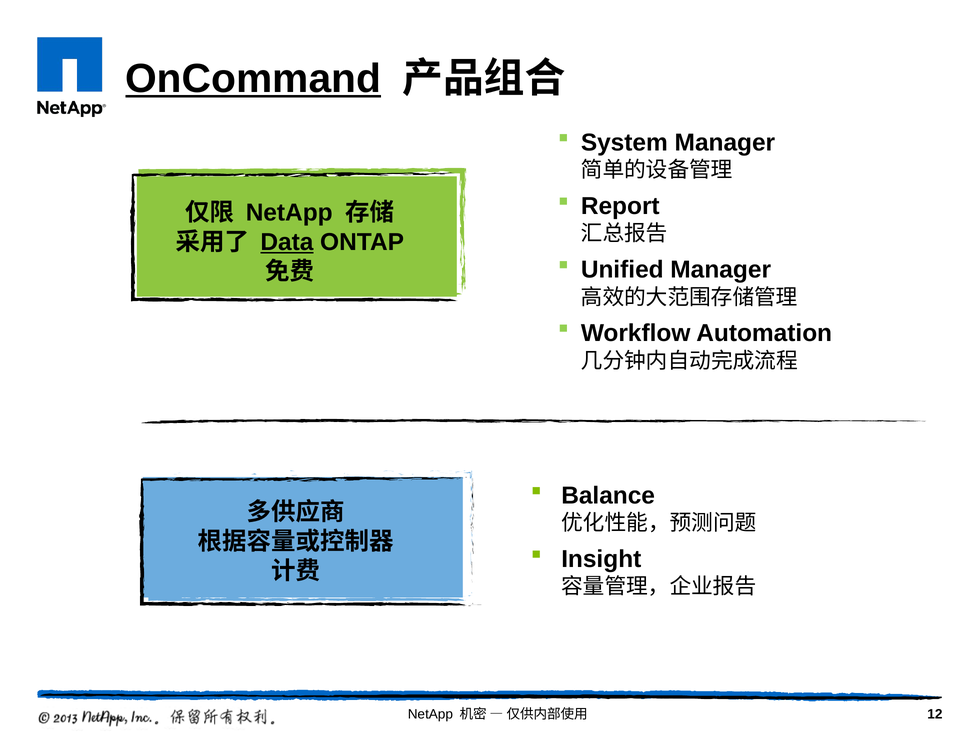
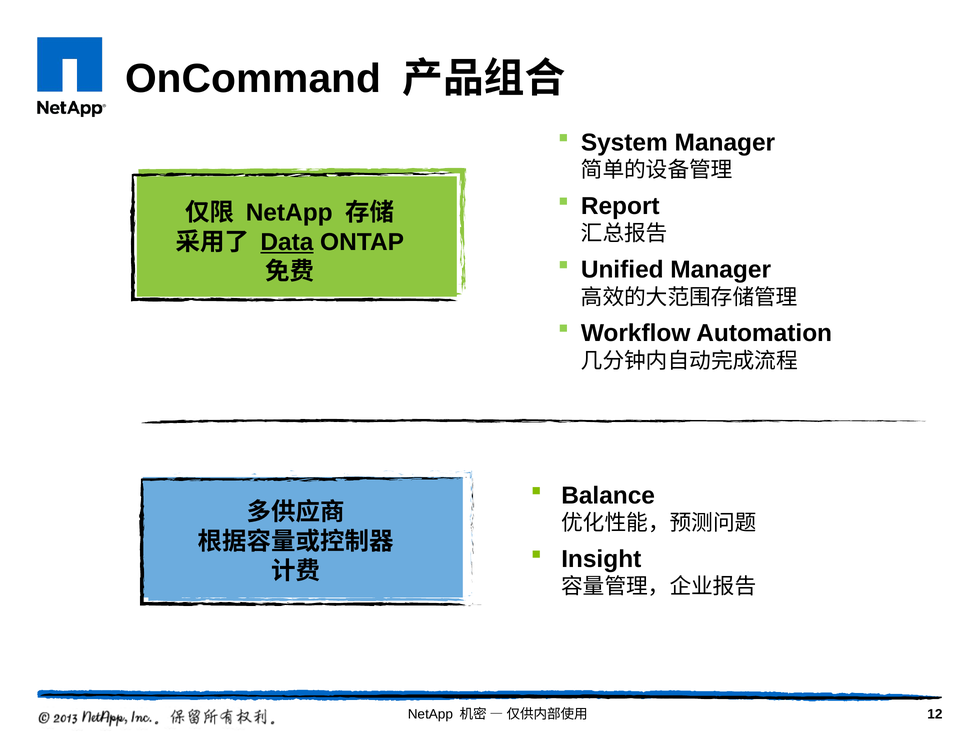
OnCommand underline: present -> none
